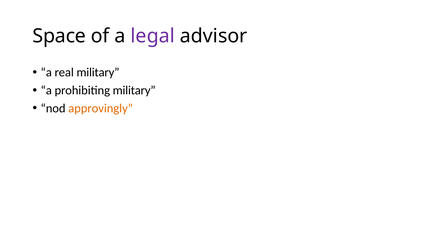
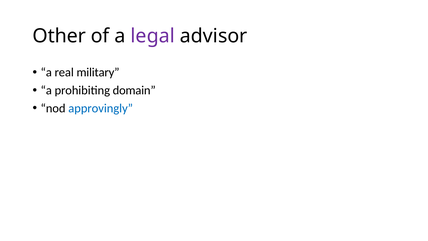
Space: Space -> Other
prohibiting military: military -> domain
approvingly colour: orange -> blue
